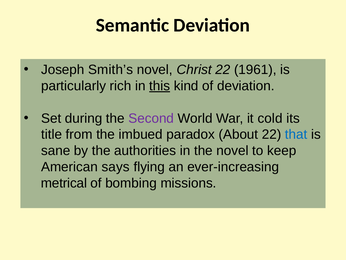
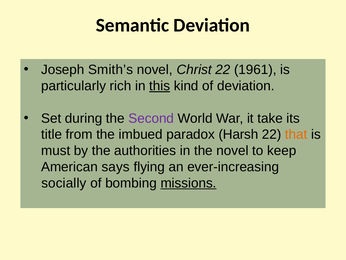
cold: cold -> take
About: About -> Harsh
that colour: blue -> orange
sane: sane -> must
metrical: metrical -> socially
missions underline: none -> present
